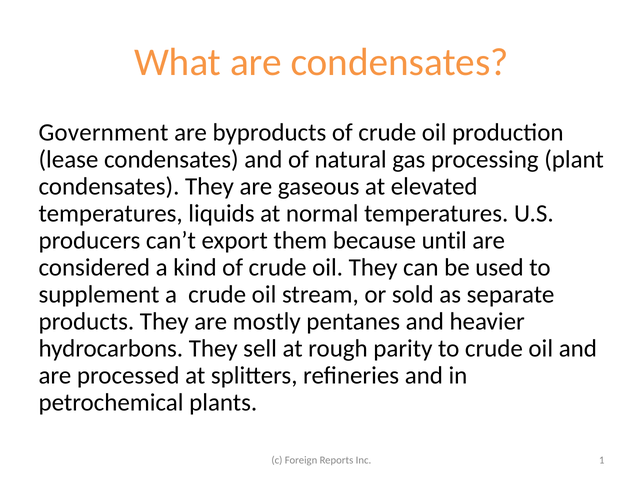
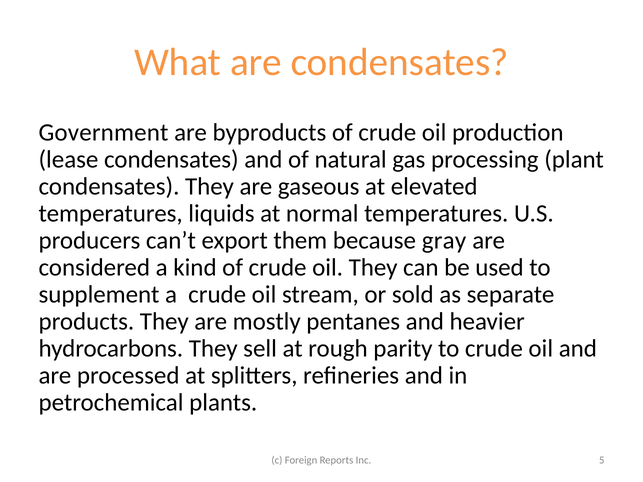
until: until -> gray
1: 1 -> 5
